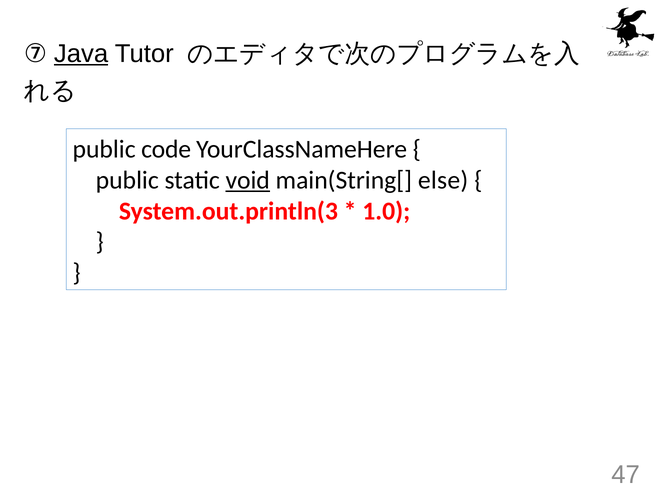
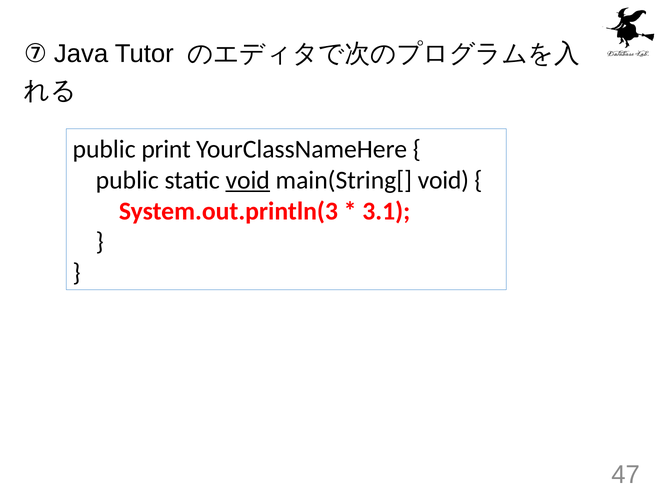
Java underline: present -> none
code: code -> print
main(String[ else: else -> void
1.0: 1.0 -> 3.1
